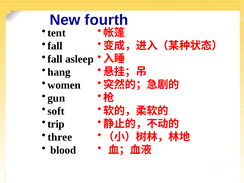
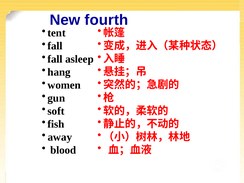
trip: trip -> fish
three: three -> away
